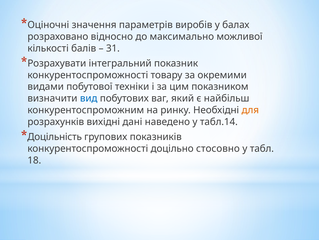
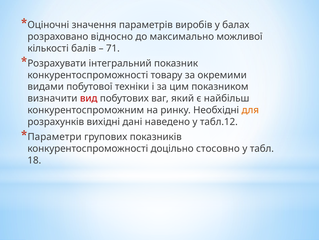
31: 31 -> 71
вид colour: blue -> red
табл.14: табл.14 -> табл.12
Доцільність: Доцільність -> Параметри
